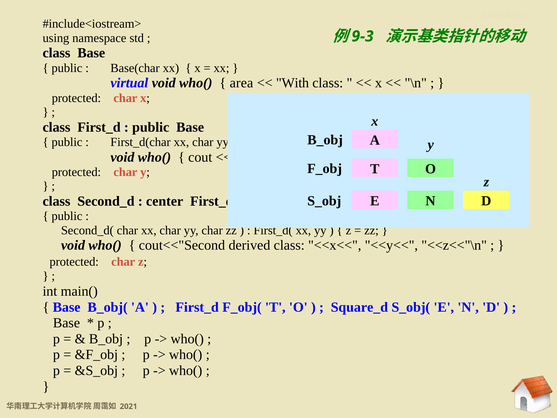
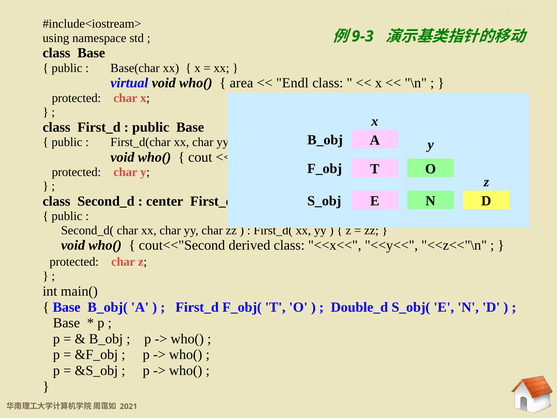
With: With -> Endl
Square_d: Square_d -> Double_d
